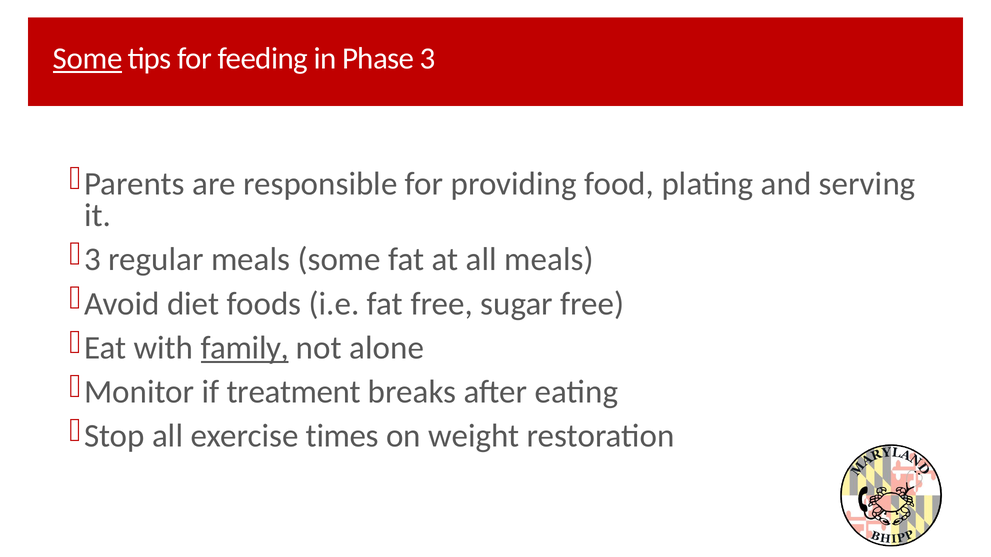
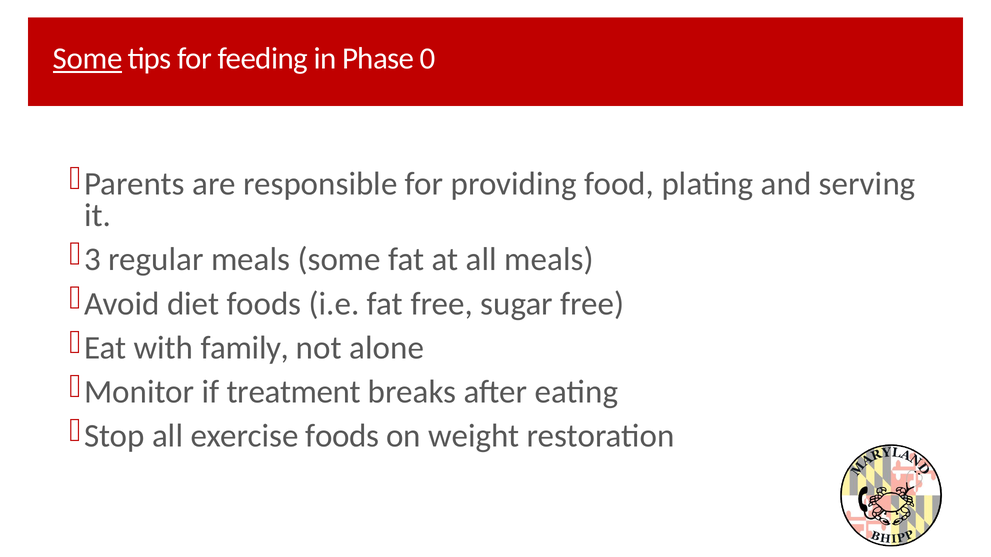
Phase 3: 3 -> 0
family underline: present -> none
exercise times: times -> foods
